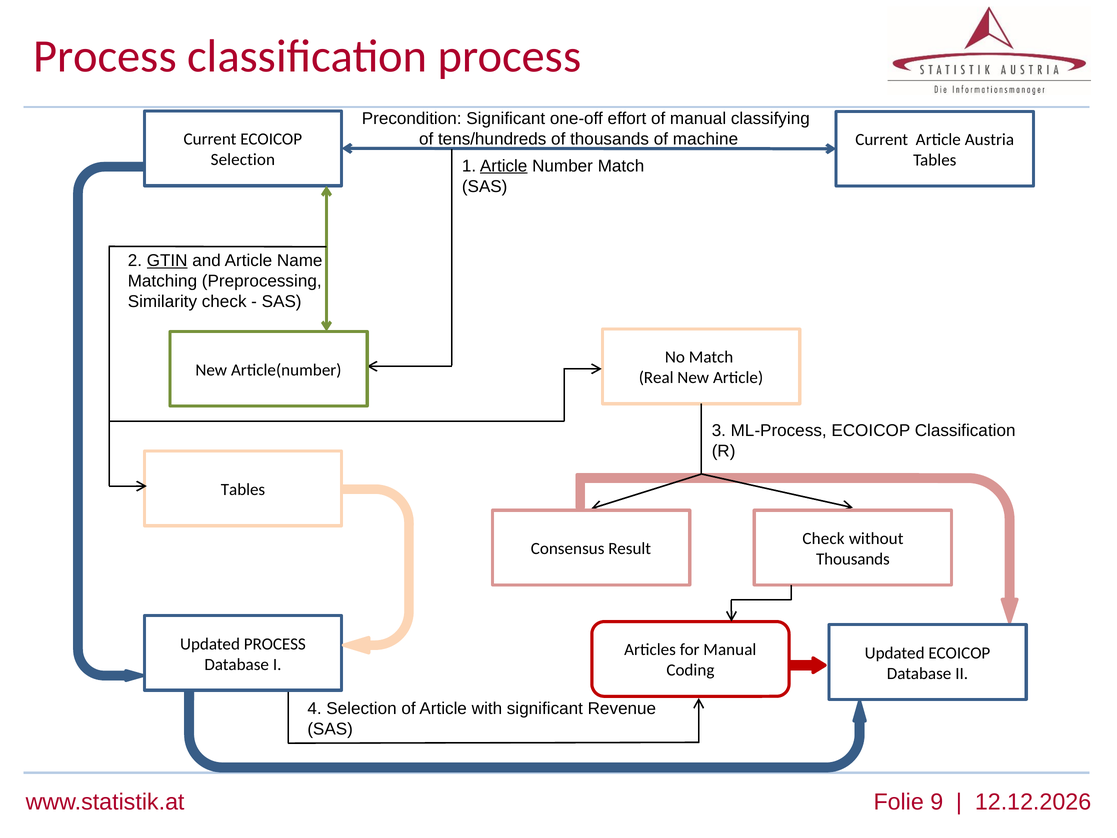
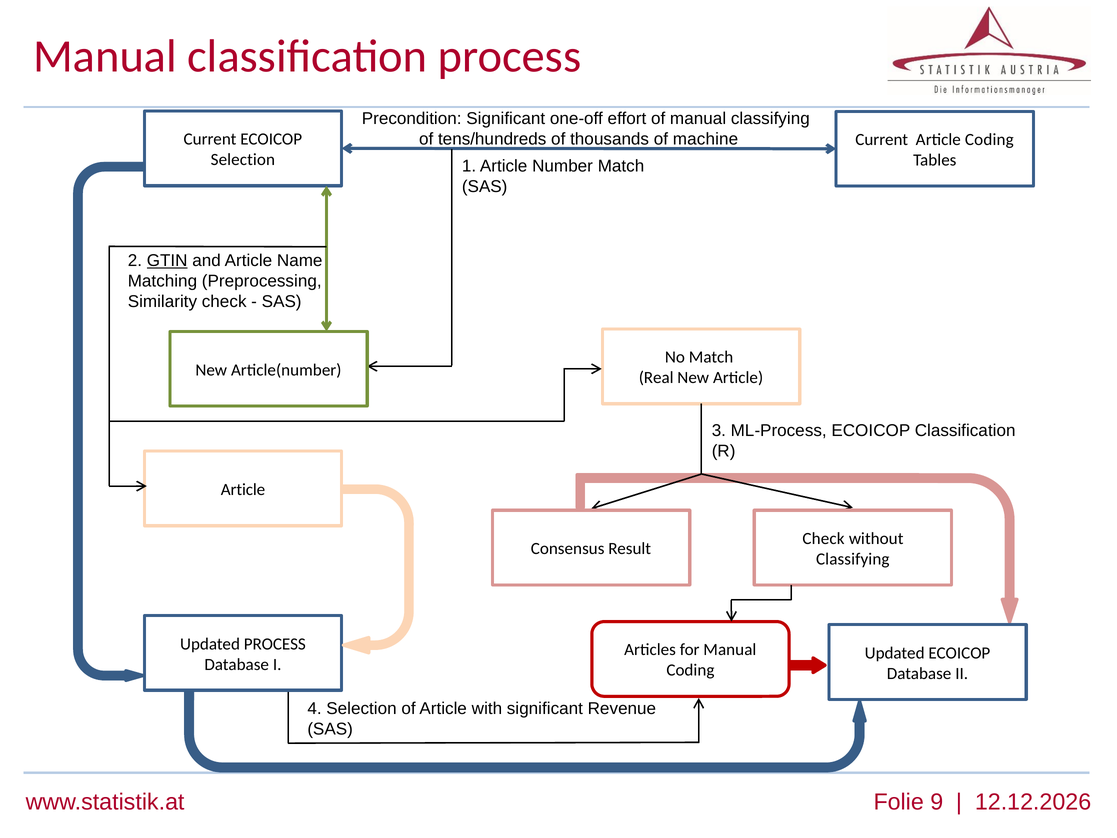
Process at (105, 56): Process -> Manual
Article Austria: Austria -> Coding
Article at (504, 166) underline: present -> none
Tables at (243, 489): Tables -> Article
Thousands at (853, 559): Thousands -> Classifying
